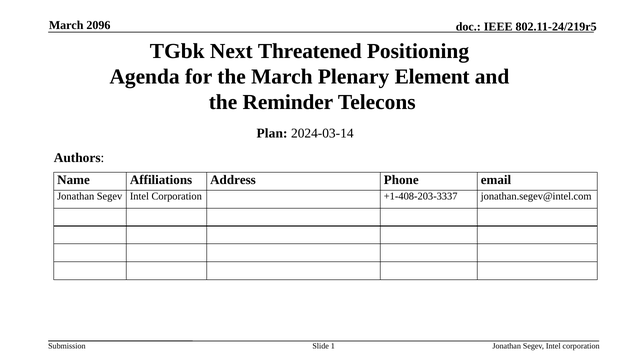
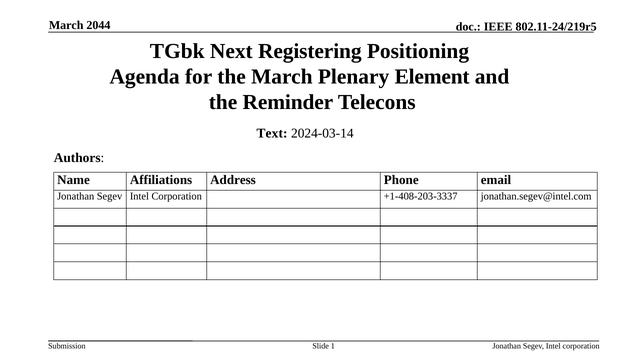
2096: 2096 -> 2044
Threatened: Threatened -> Registering
Plan: Plan -> Text
